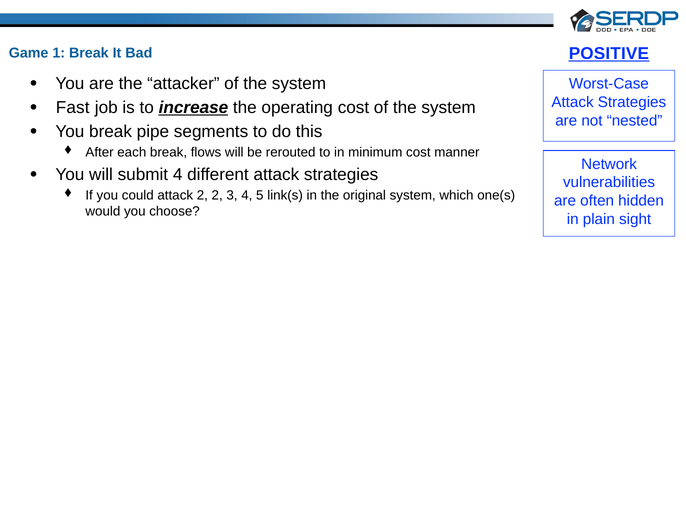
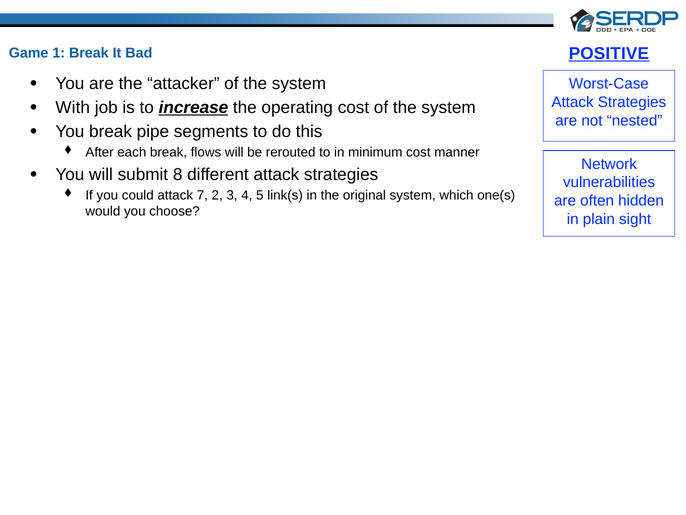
Fast: Fast -> With
submit 4: 4 -> 8
attack 2: 2 -> 7
